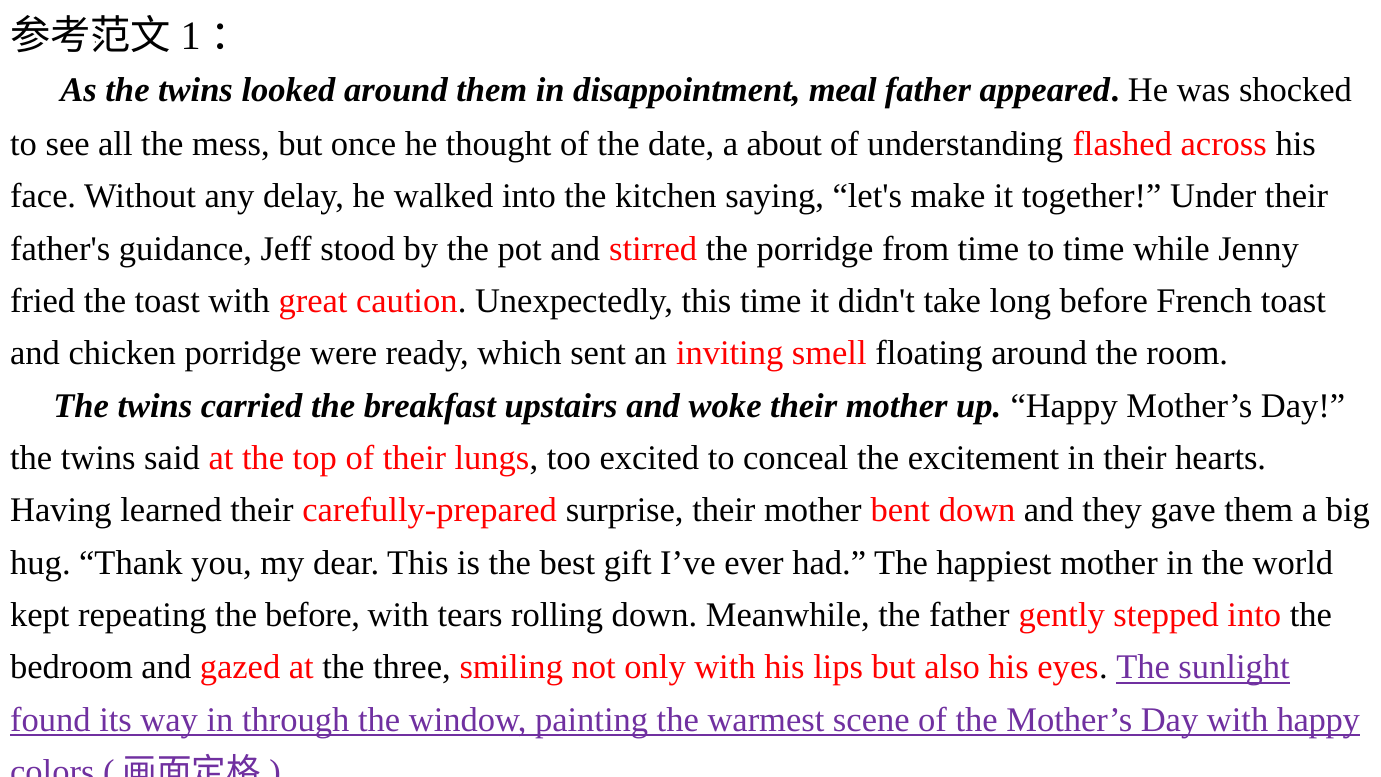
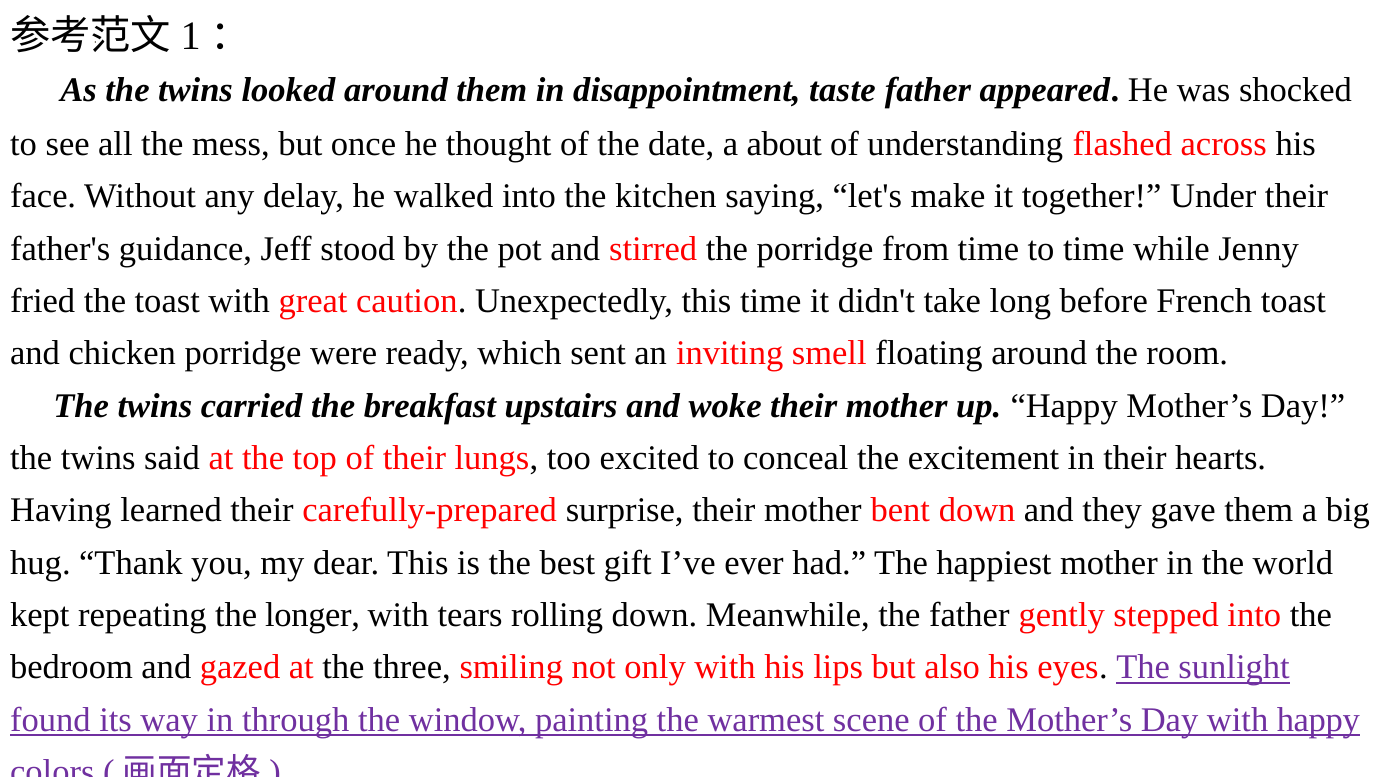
meal: meal -> taste
the before: before -> longer
